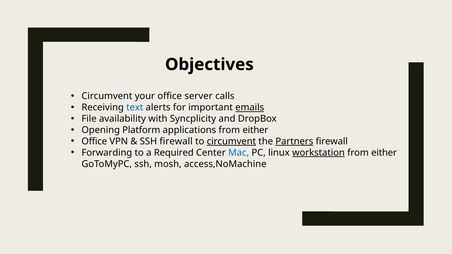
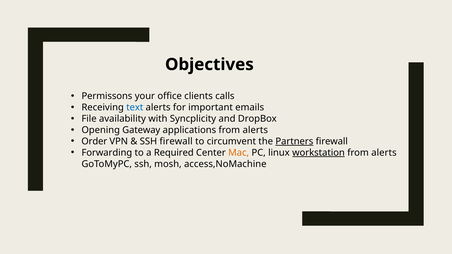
Circumvent at (107, 96): Circumvent -> Permissons
server: server -> clients
emails underline: present -> none
Platform: Platform -> Gateway
applications from either: either -> alerts
Office at (94, 142): Office -> Order
circumvent at (231, 142) underline: present -> none
Mac colour: blue -> orange
either at (384, 153): either -> alerts
